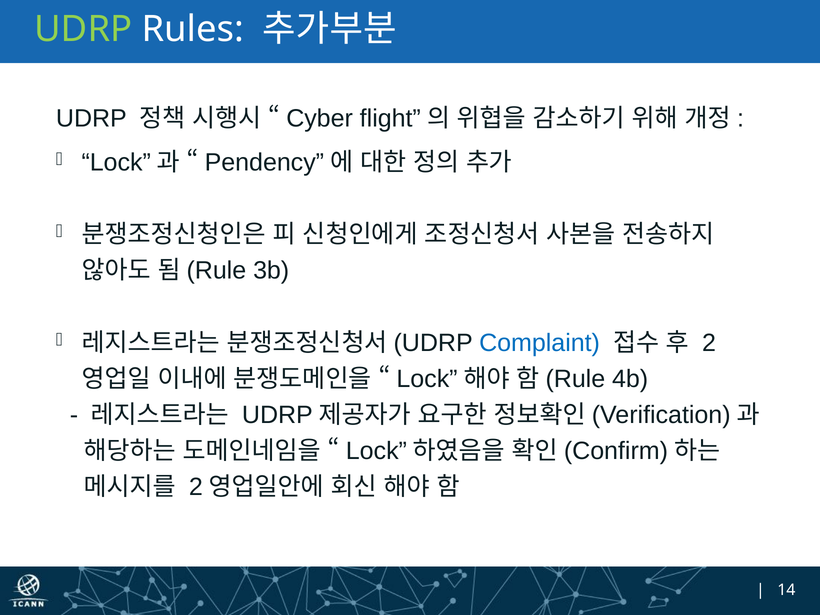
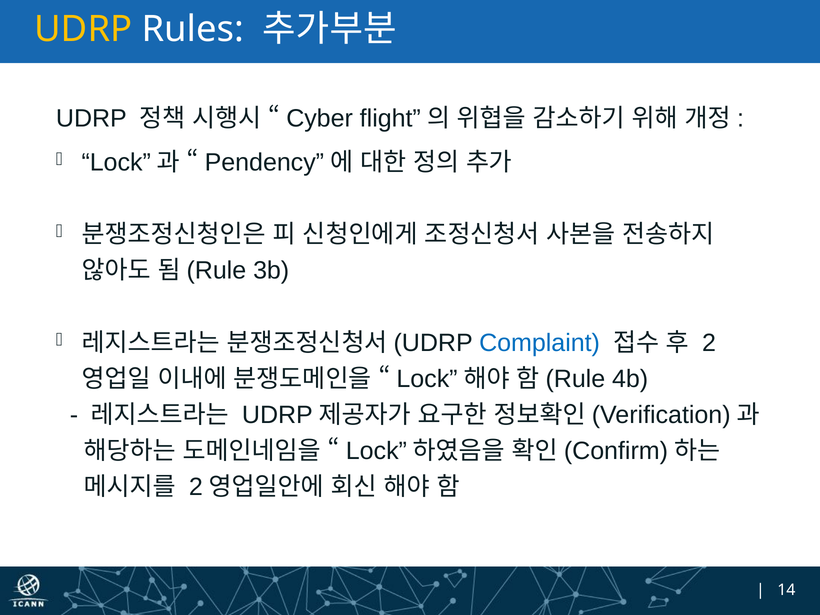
UDRP at (83, 29) colour: light green -> yellow
